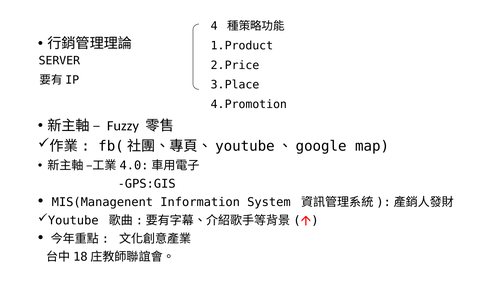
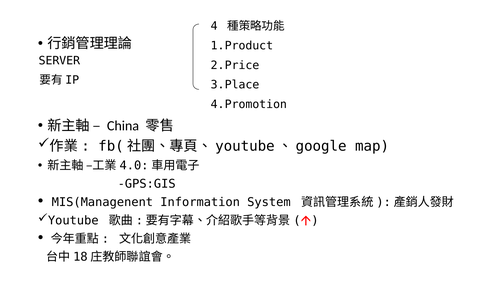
Fuzzy: Fuzzy -> China
